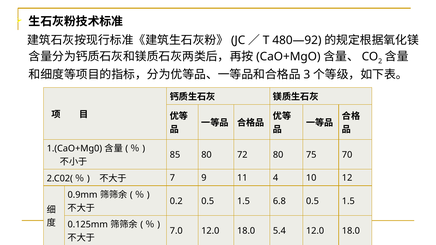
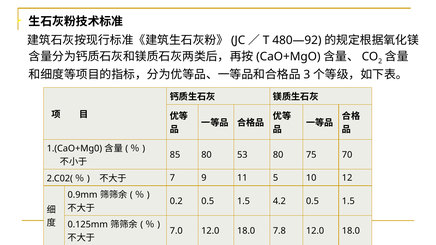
72: 72 -> 53
4: 4 -> 5
6.8: 6.8 -> 4.2
5.4: 5.4 -> 7.8
